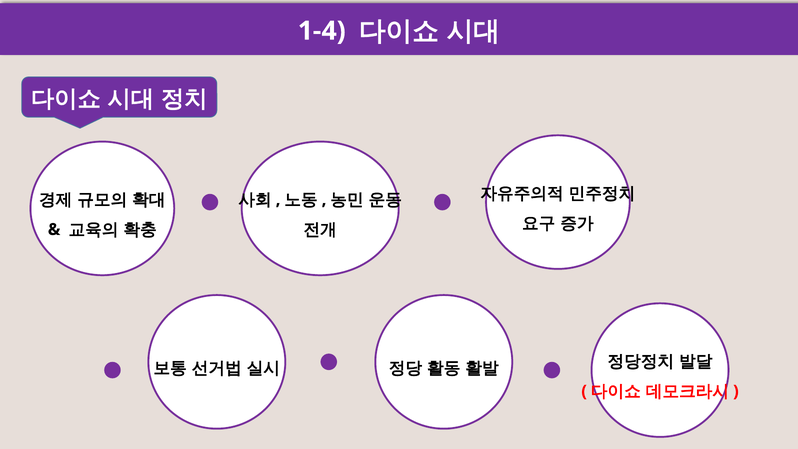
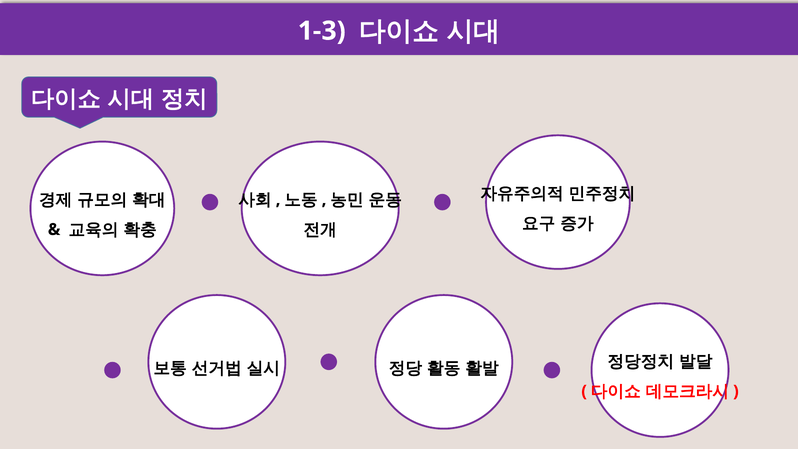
1-4: 1-4 -> 1-3
